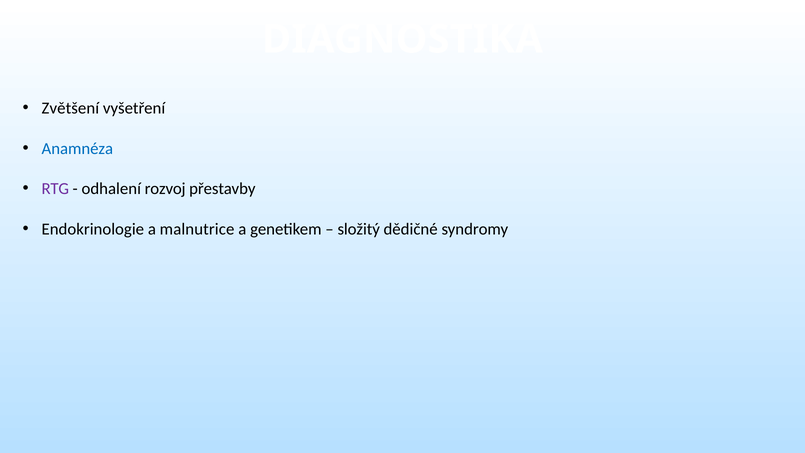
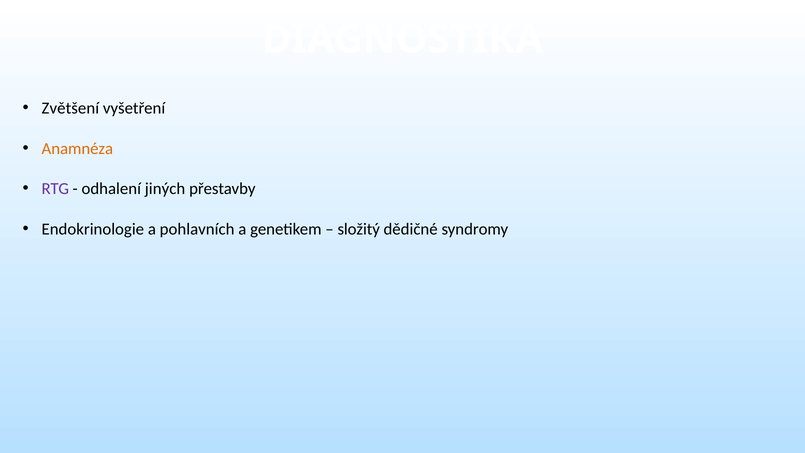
Anamnéza colour: blue -> orange
rozvoj: rozvoj -> jiných
malnutrice: malnutrice -> pohlavních
